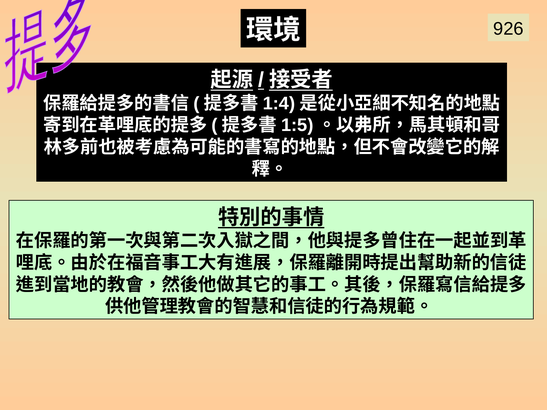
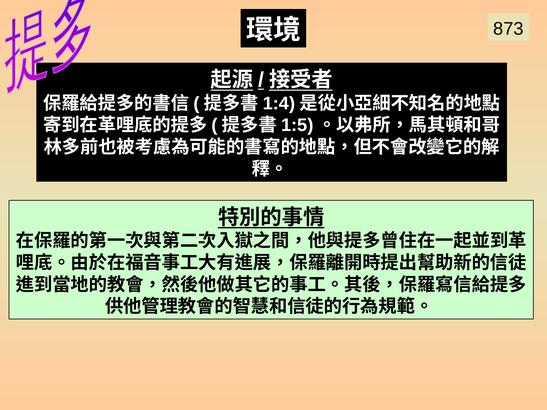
926: 926 -> 873
